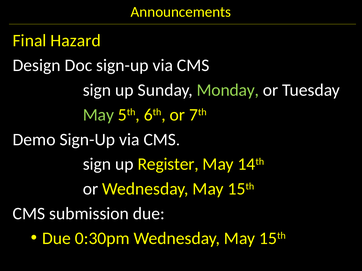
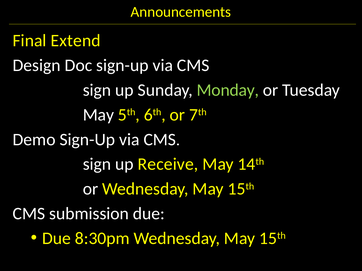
Hazard: Hazard -> Extend
May at (98, 115) colour: light green -> white
Register: Register -> Receive
0:30pm: 0:30pm -> 8:30pm
